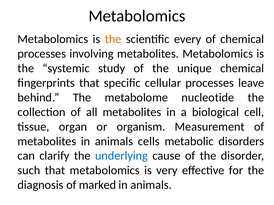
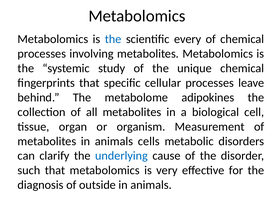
the at (113, 39) colour: orange -> blue
nucleotide: nucleotide -> adipokines
marked: marked -> outside
